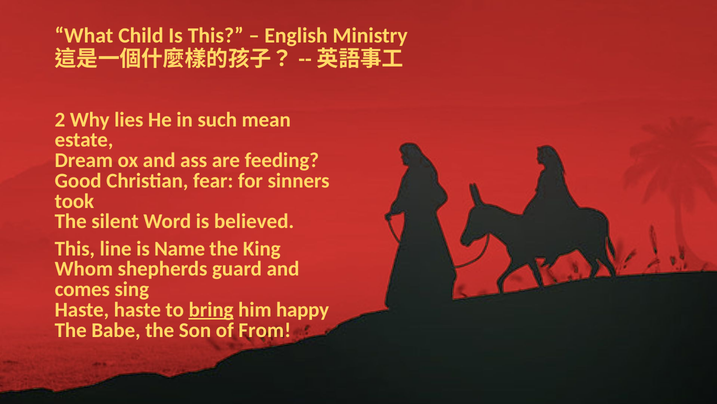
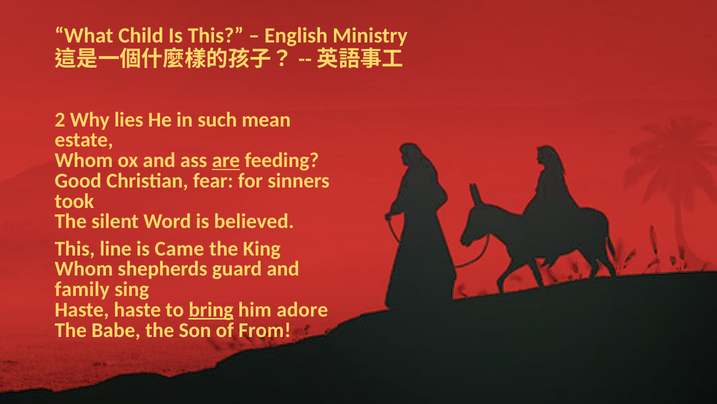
Dream at (84, 160): Dream -> Whom
are underline: none -> present
Name: Name -> Came
comes: comes -> family
happy: happy -> adore
